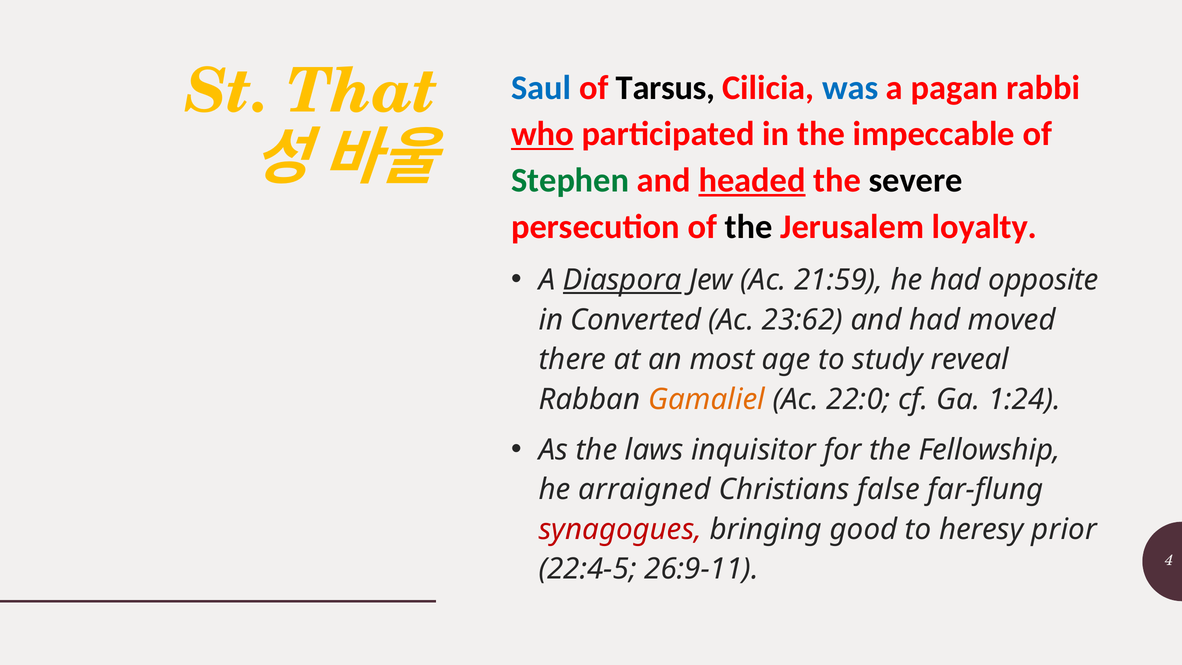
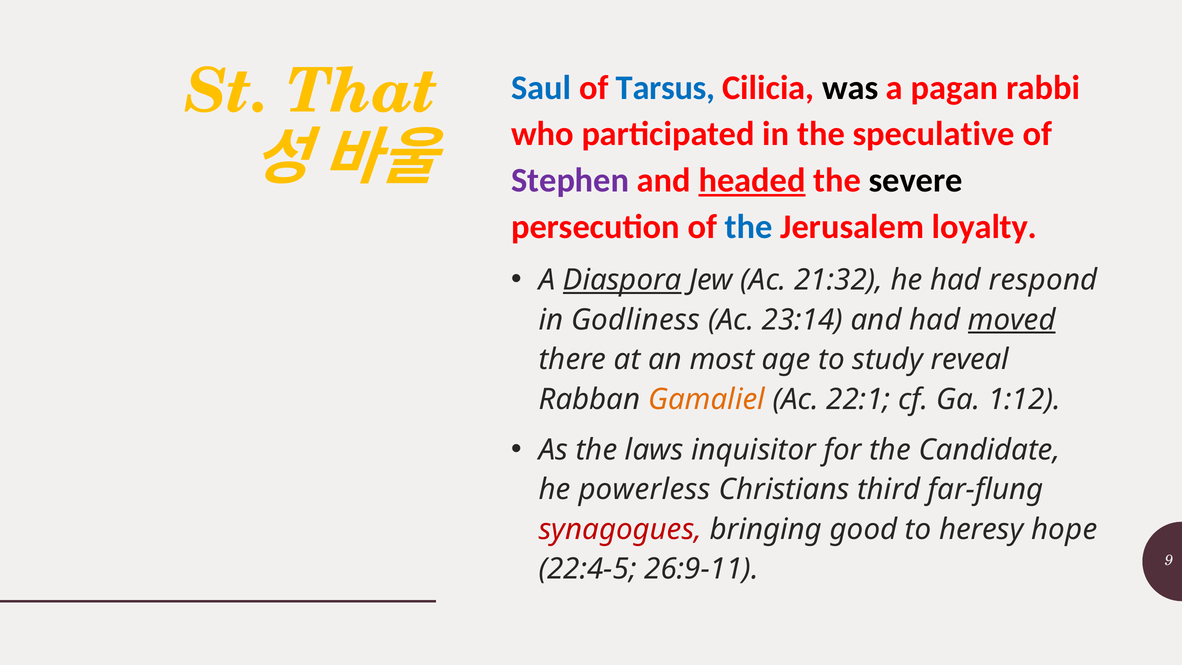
Tarsus colour: black -> blue
was colour: blue -> black
who underline: present -> none
impeccable: impeccable -> speculative
Stephen colour: green -> purple
the at (749, 227) colour: black -> blue
21:59: 21:59 -> 21:32
opposite: opposite -> respond
Converted: Converted -> Godliness
23:62: 23:62 -> 23:14
moved underline: none -> present
22:0: 22:0 -> 22:1
1:24: 1:24 -> 1:12
Fellowship: Fellowship -> Candidate
arraigned: arraigned -> powerless
false: false -> third
prior: prior -> hope
4: 4 -> 9
